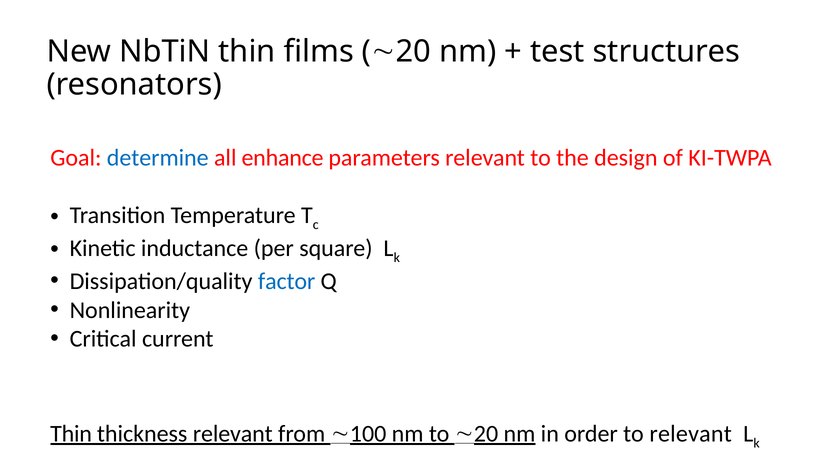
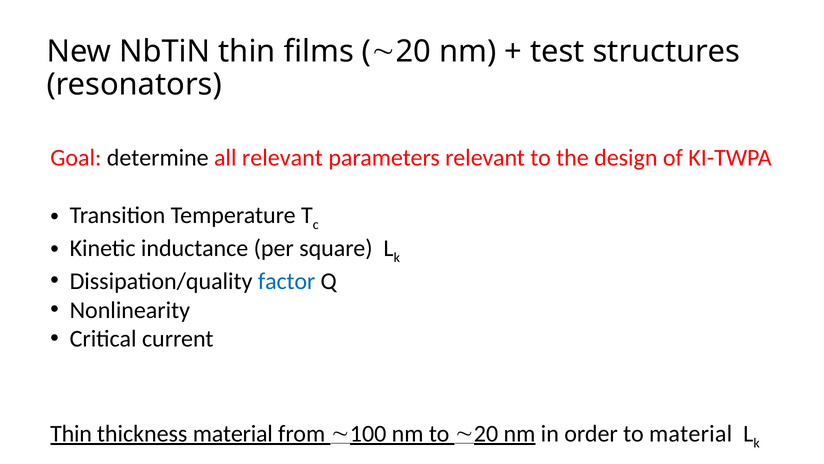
determine colour: blue -> black
all enhance: enhance -> relevant
thickness relevant: relevant -> material
to relevant: relevant -> material
